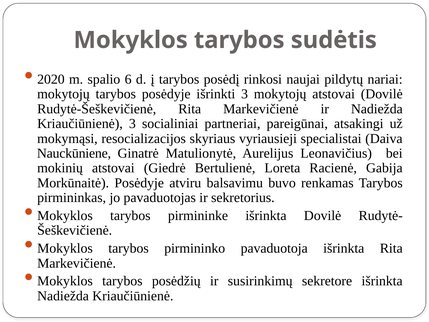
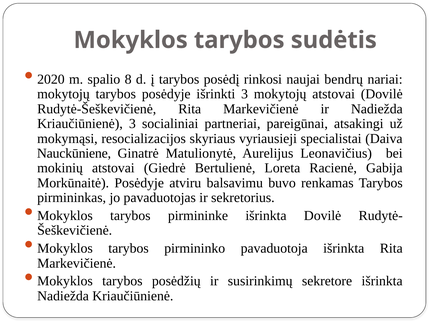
6: 6 -> 8
pildytų: pildytų -> bendrų
